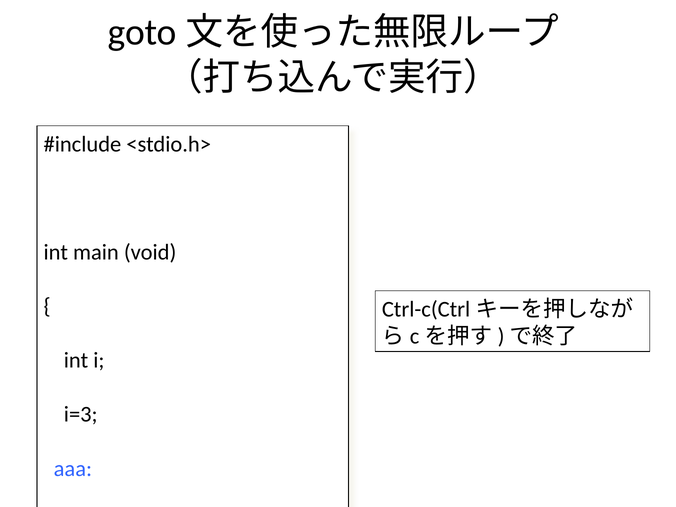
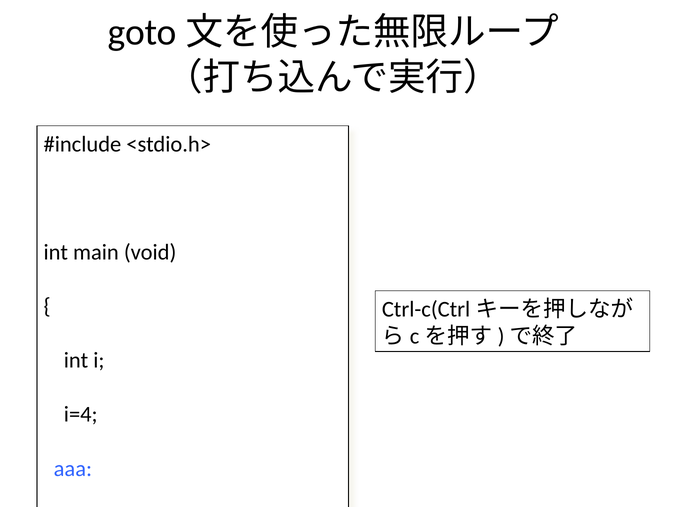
i=3: i=3 -> i=4
